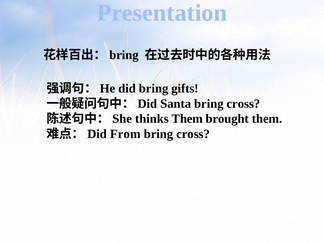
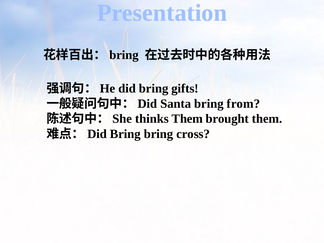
Santa bring cross: cross -> from
From at (125, 134): From -> Bring
